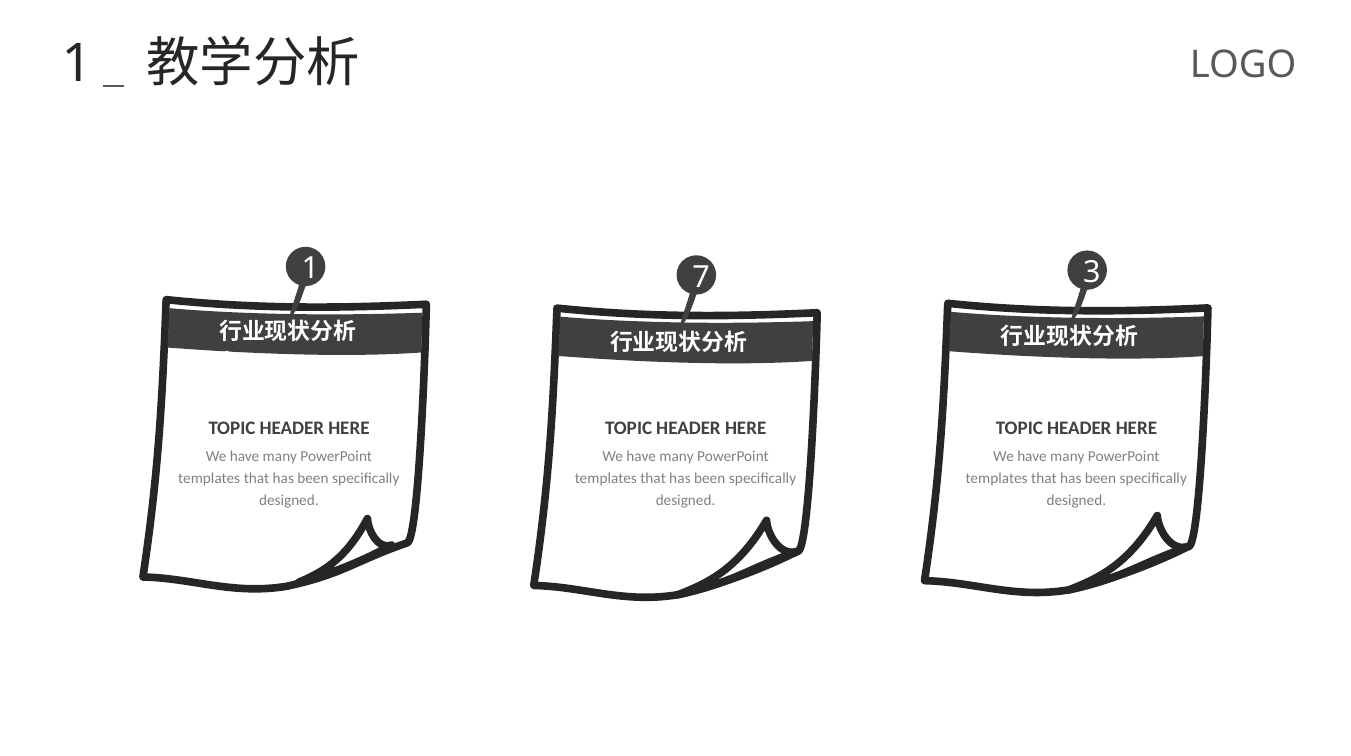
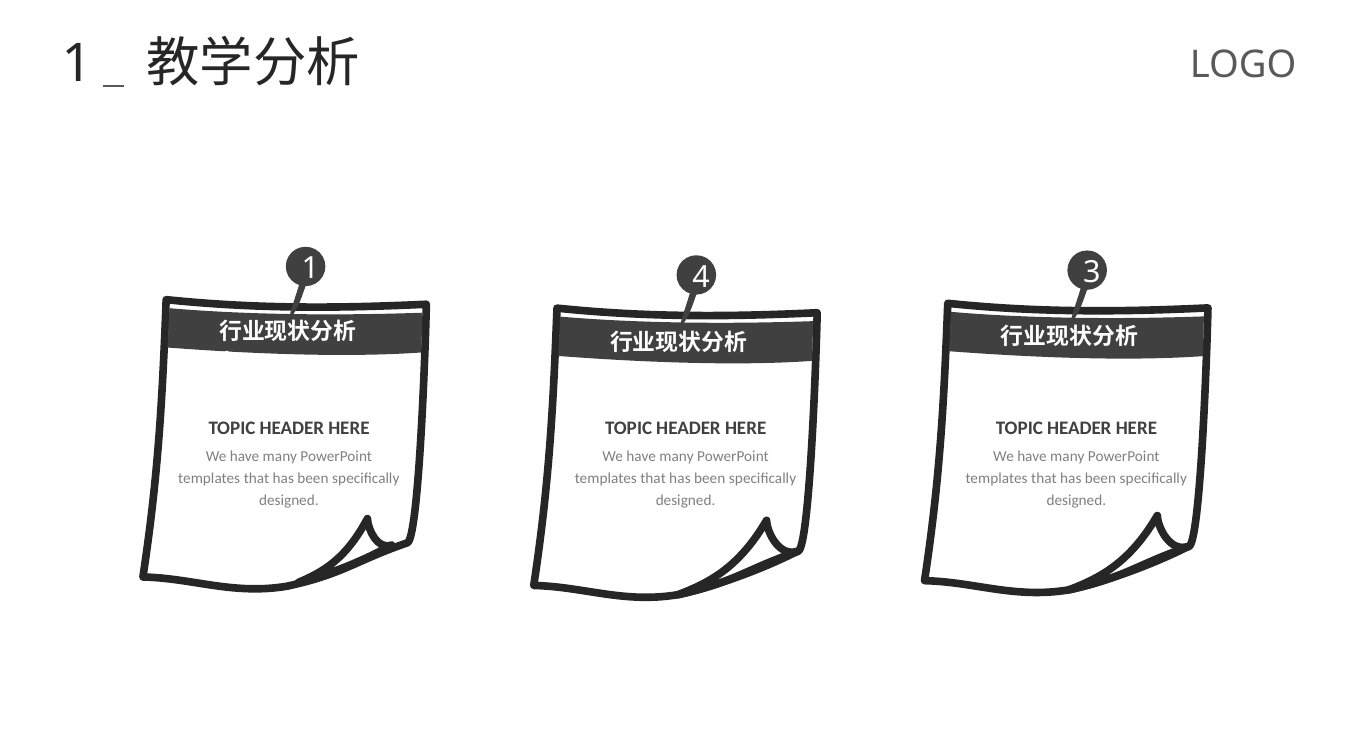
7: 7 -> 4
